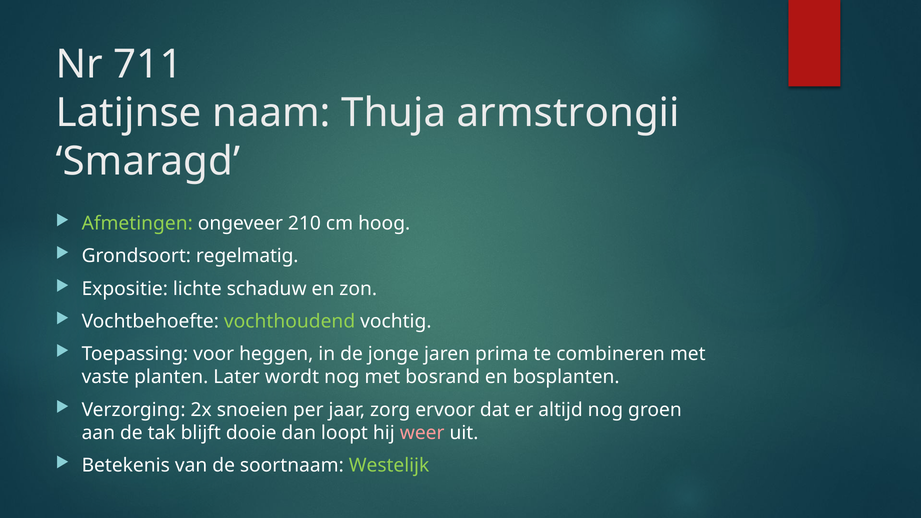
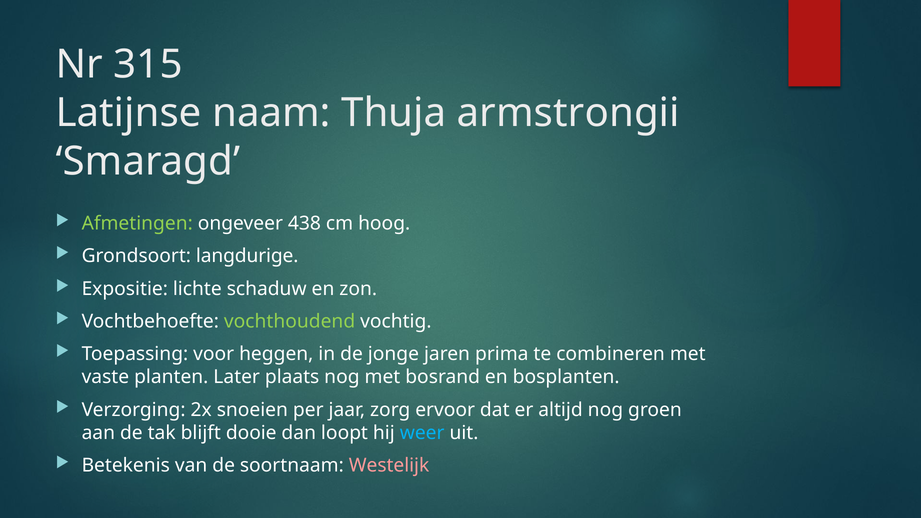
711: 711 -> 315
210: 210 -> 438
regelmatig: regelmatig -> langdurige
wordt: wordt -> plaats
weer colour: pink -> light blue
Westelijk colour: light green -> pink
